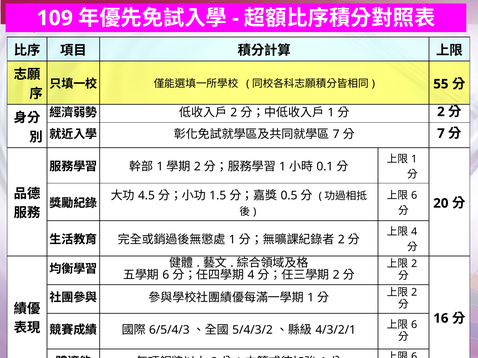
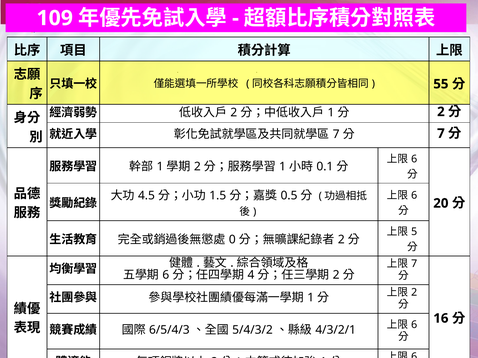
1 at (414, 159): 1 -> 6
4 at (414, 232): 4 -> 5
1 at (232, 240): 1 -> 0
2 at (414, 264): 2 -> 7
